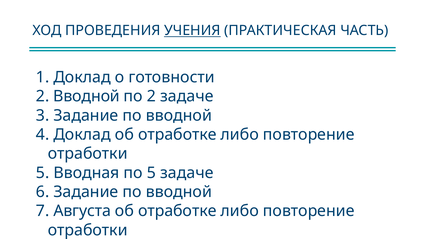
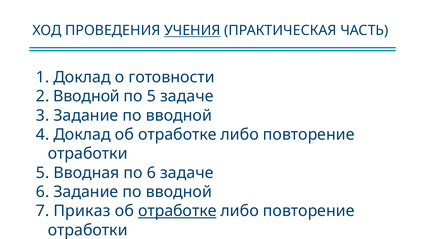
по 2: 2 -> 5
по 5: 5 -> 6
Августа: Августа -> Приказ
отработке at (177, 211) underline: none -> present
